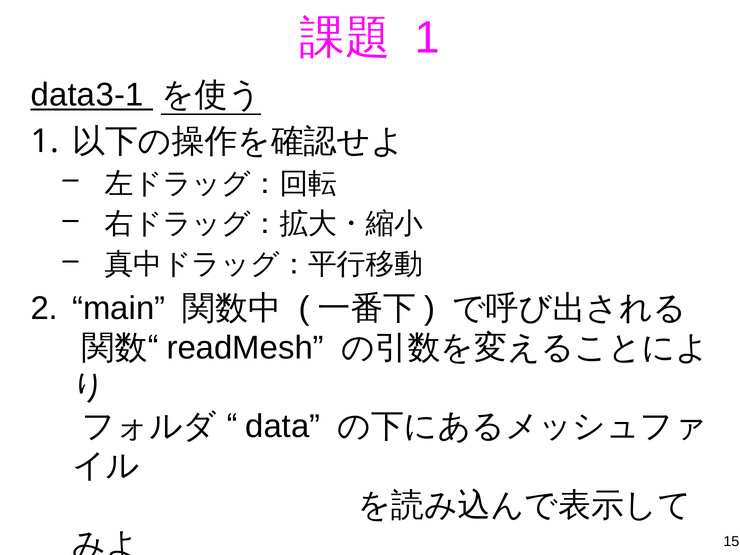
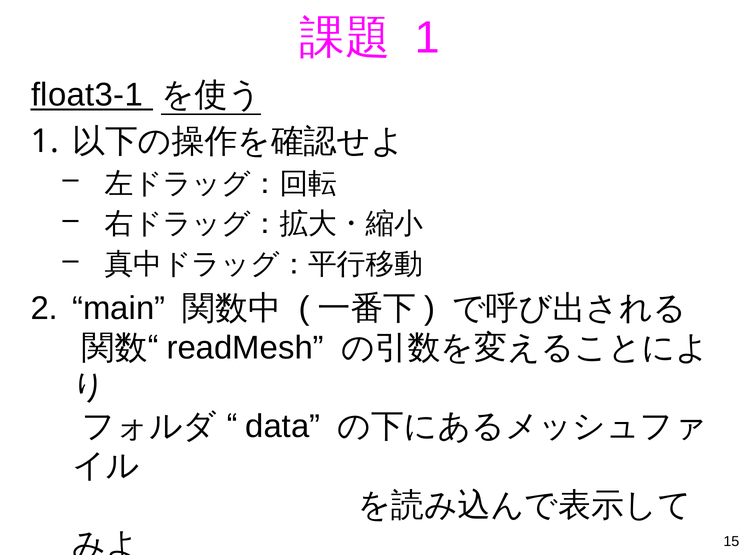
data3-1: data3-1 -> float3-1
